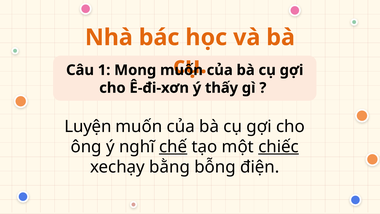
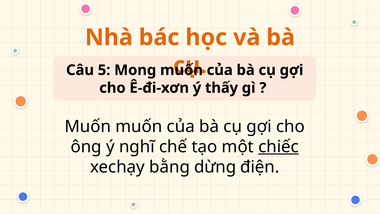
1: 1 -> 5
Luyện at (88, 126): Luyện -> Muốn
chế underline: present -> none
bỗng: bỗng -> dừng
